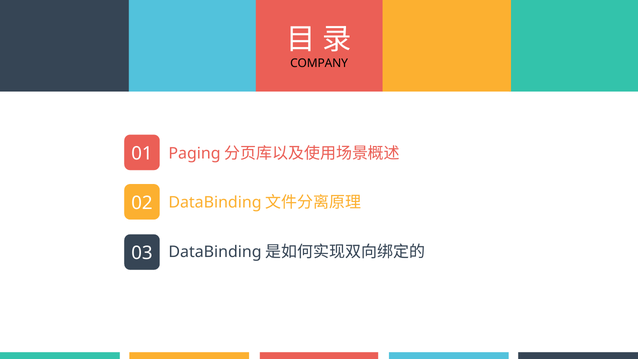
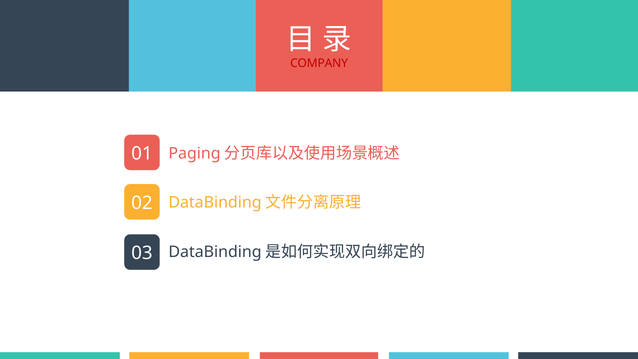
COMPANY colour: black -> red
